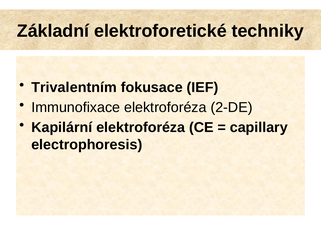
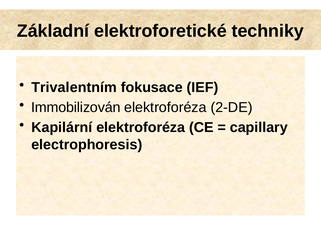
Immunofixace: Immunofixace -> Immobilizován
